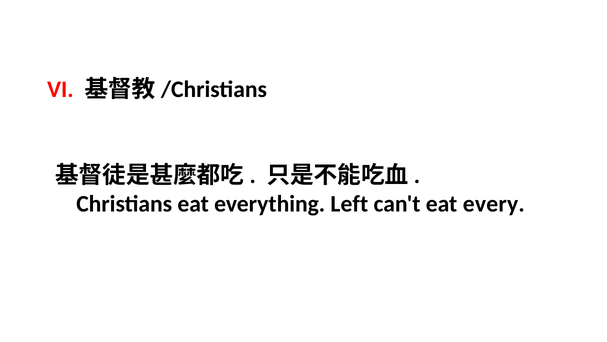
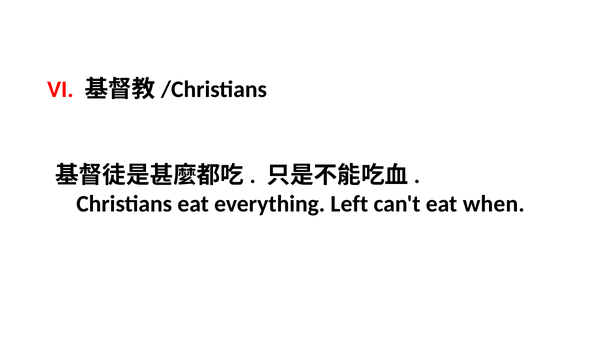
every: every -> when
